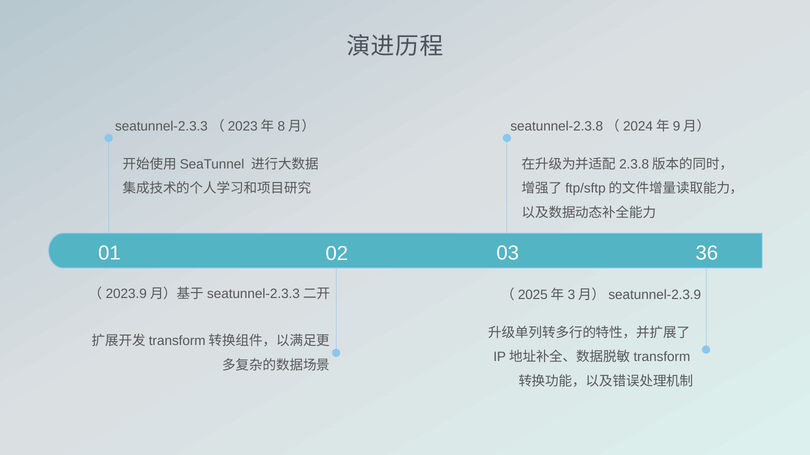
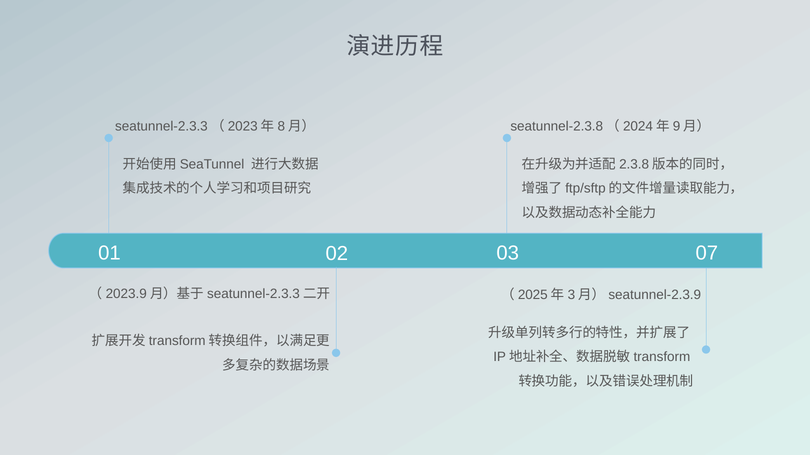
36: 36 -> 07
